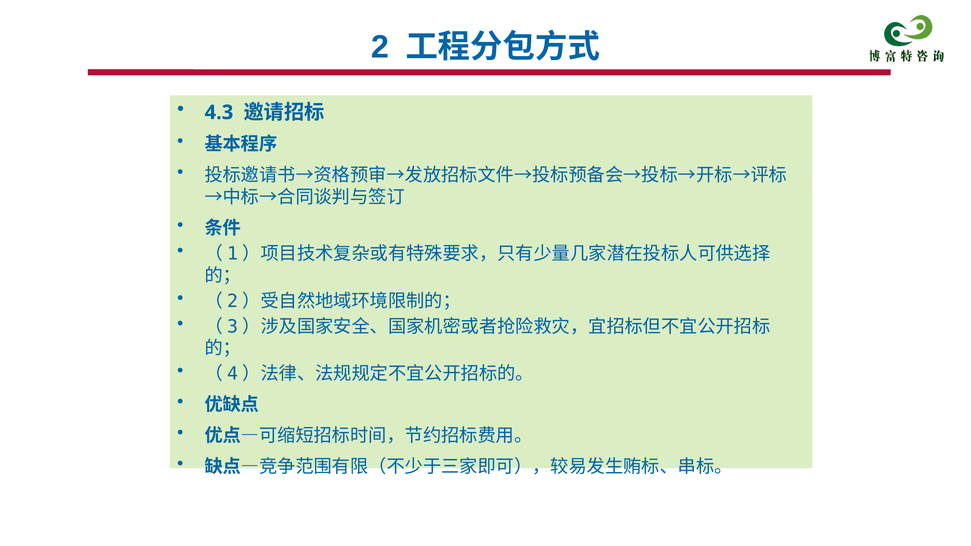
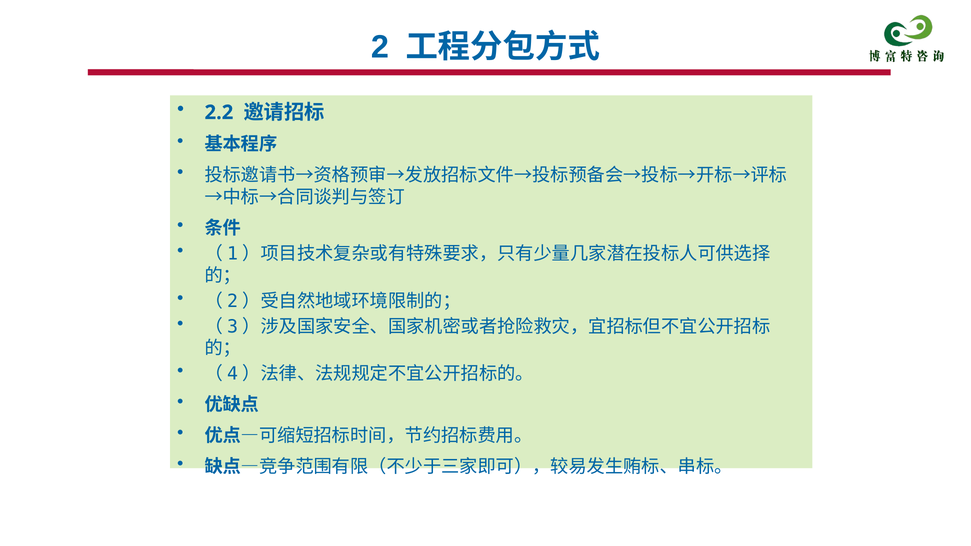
4.3: 4.3 -> 2.2
